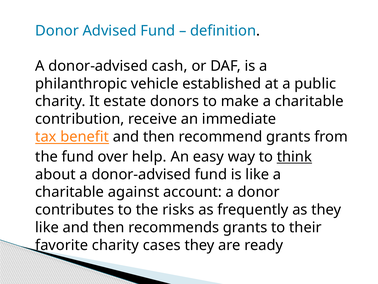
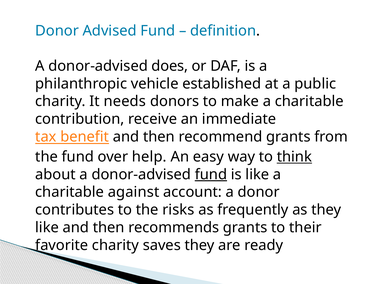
cash: cash -> does
estate: estate -> needs
fund at (211, 174) underline: none -> present
cases: cases -> saves
